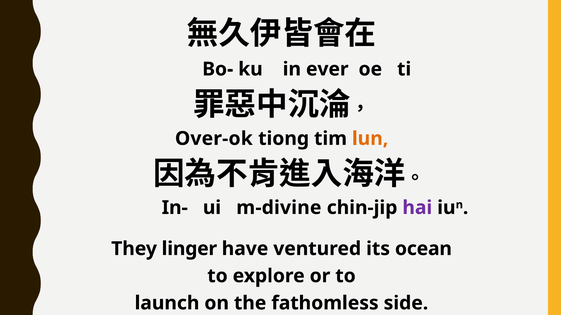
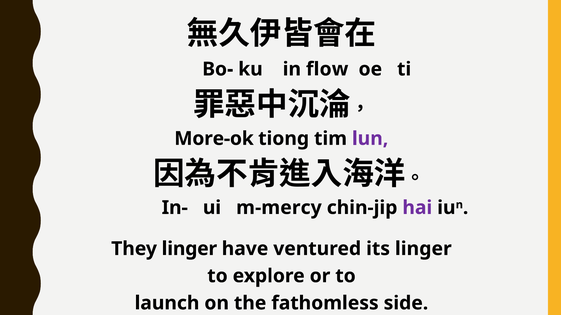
ever: ever -> flow
Over-ok: Over-ok -> More-ok
lun colour: orange -> purple
m-divine: m-divine -> m-mercy
its ocean: ocean -> linger
